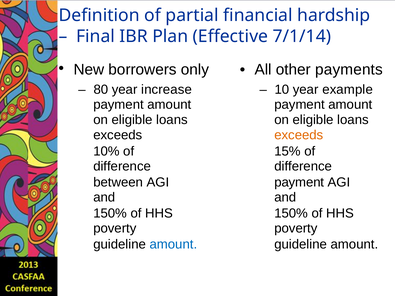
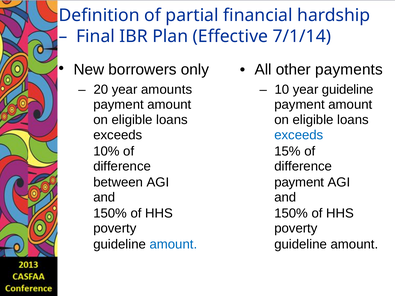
80: 80 -> 20
increase: increase -> amounts
year example: example -> guideline
exceeds at (299, 135) colour: orange -> blue
